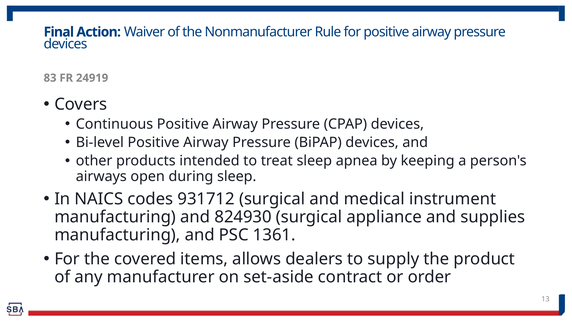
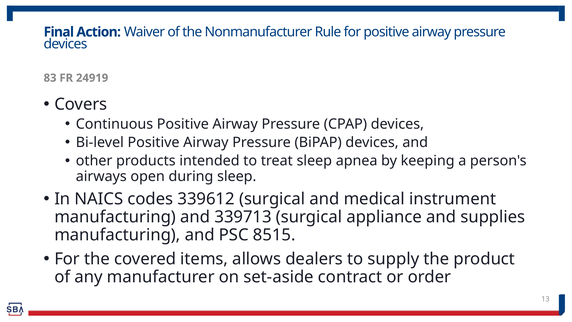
931712: 931712 -> 339612
824930: 824930 -> 339713
1361: 1361 -> 8515
